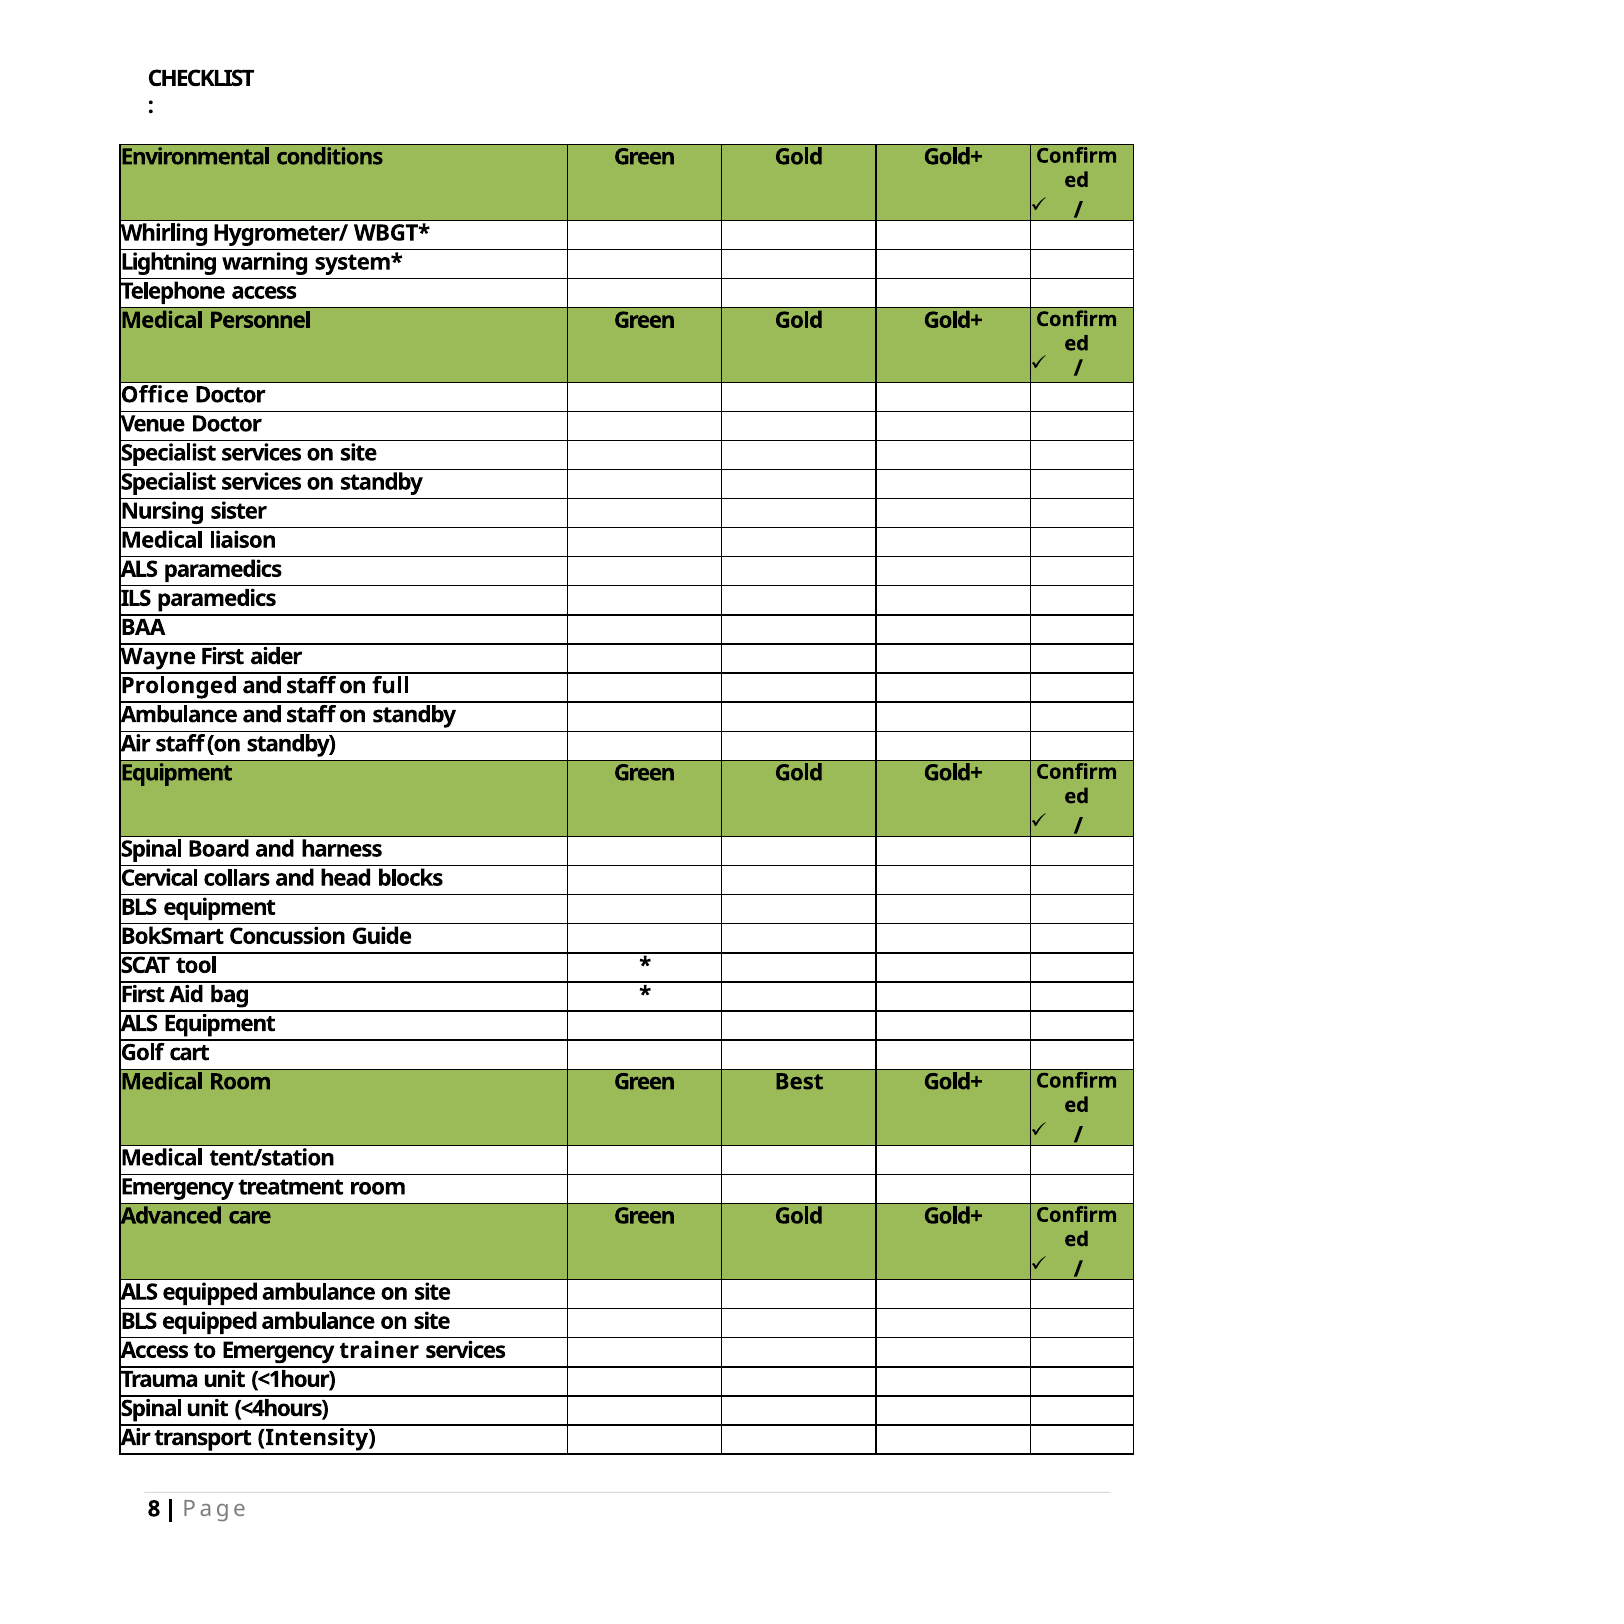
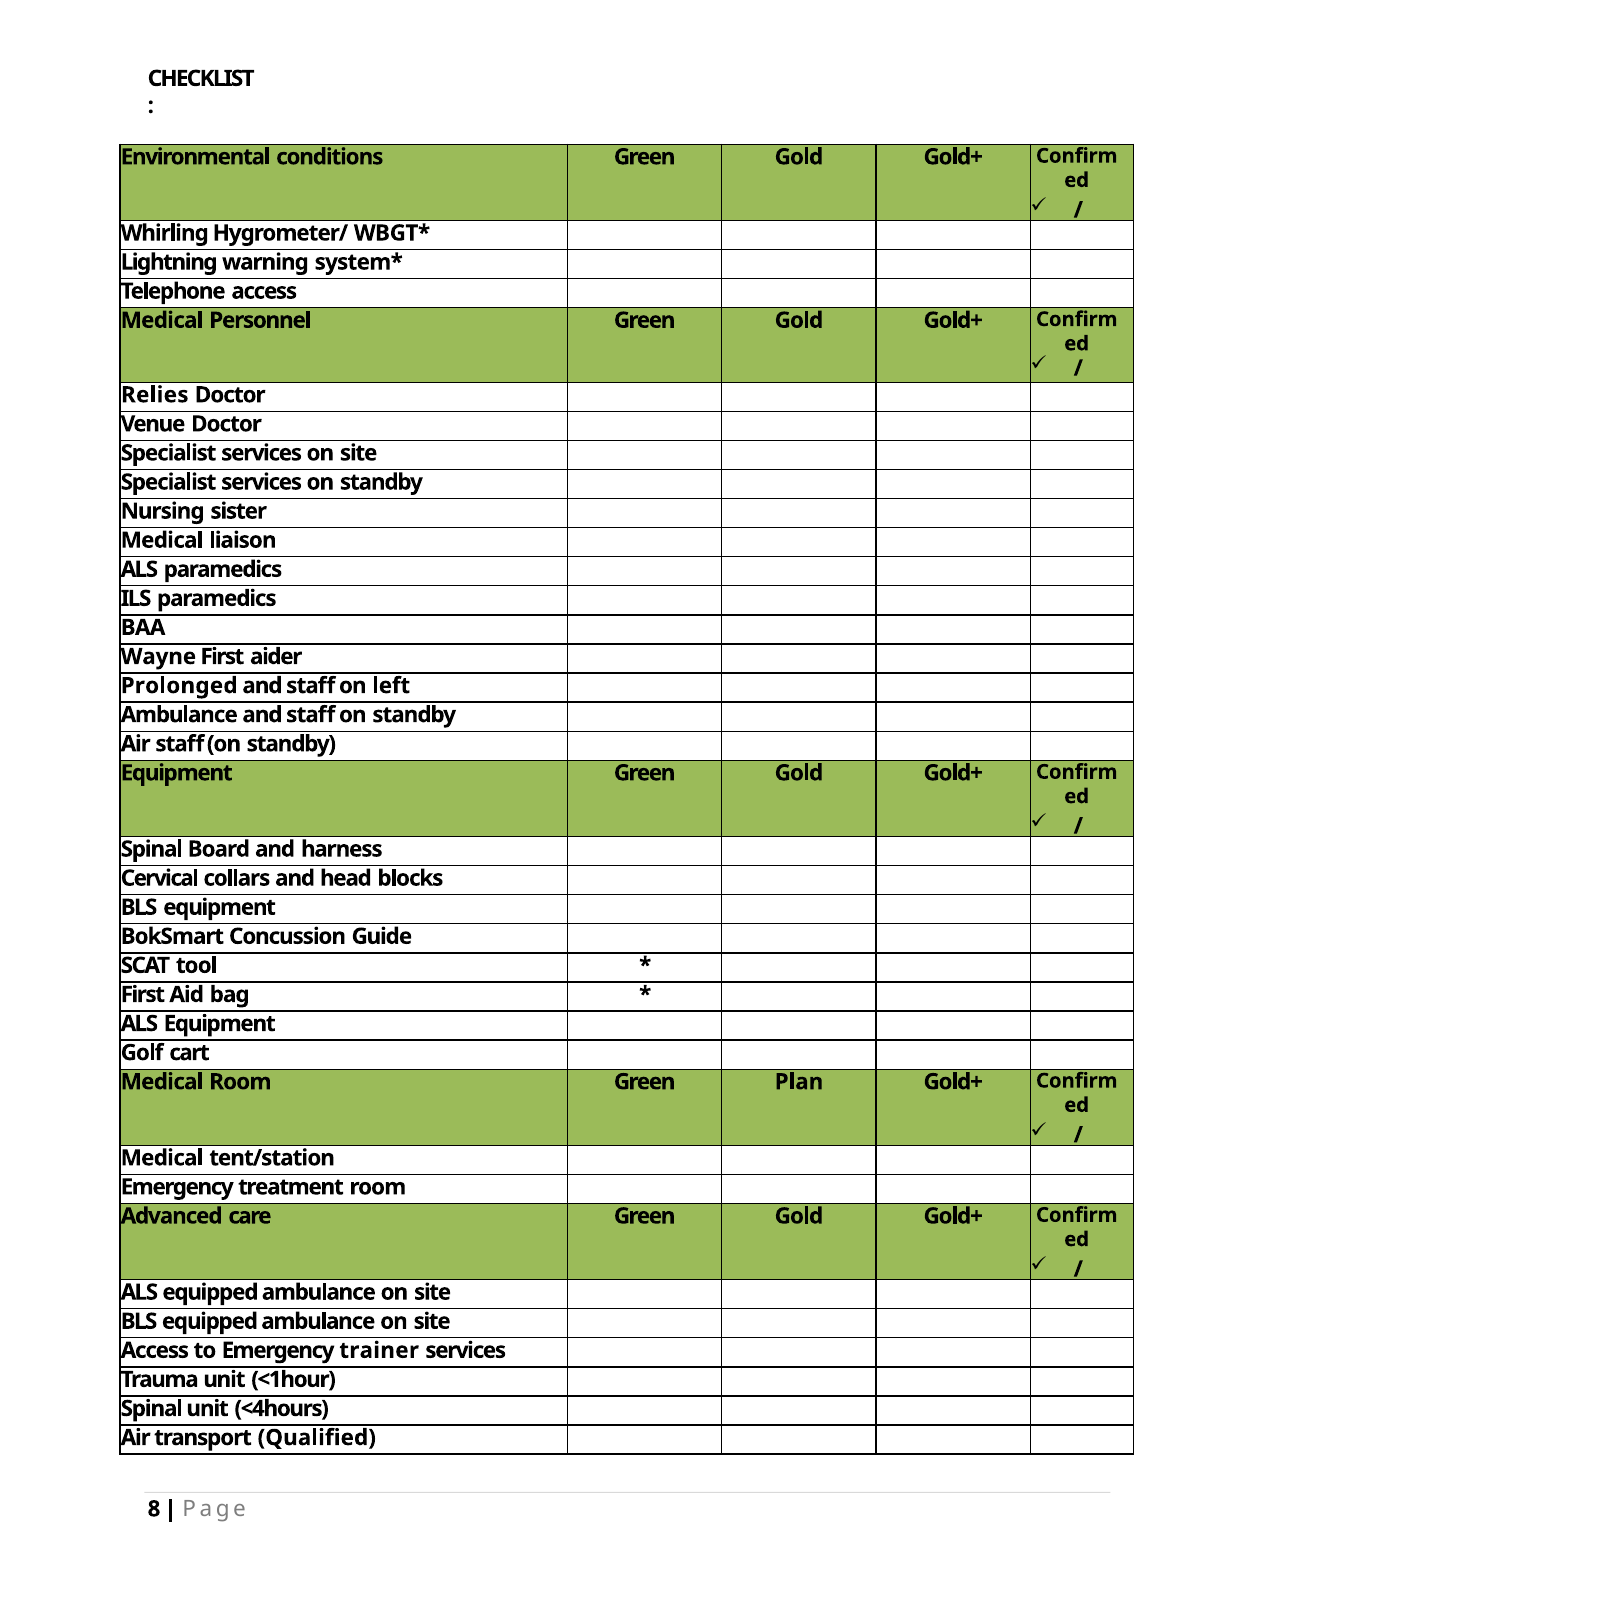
Office: Office -> Relies
full: full -> left
Best: Best -> Plan
Intensity: Intensity -> Qualified
